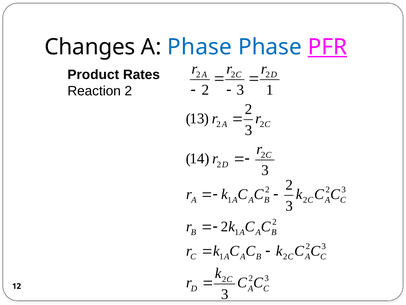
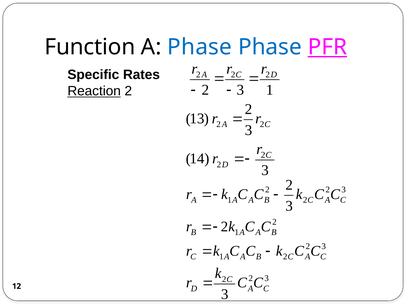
Changes: Changes -> Function
Product: Product -> Specific
Reaction underline: none -> present
